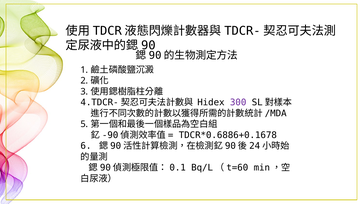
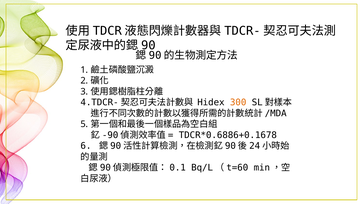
300 colour: purple -> orange
